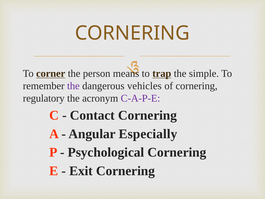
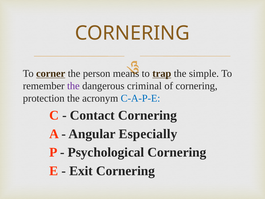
vehicles: vehicles -> criminal
regulatory: regulatory -> protection
C-A-P-E colour: purple -> blue
